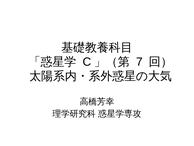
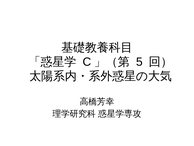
7: 7 -> 5
